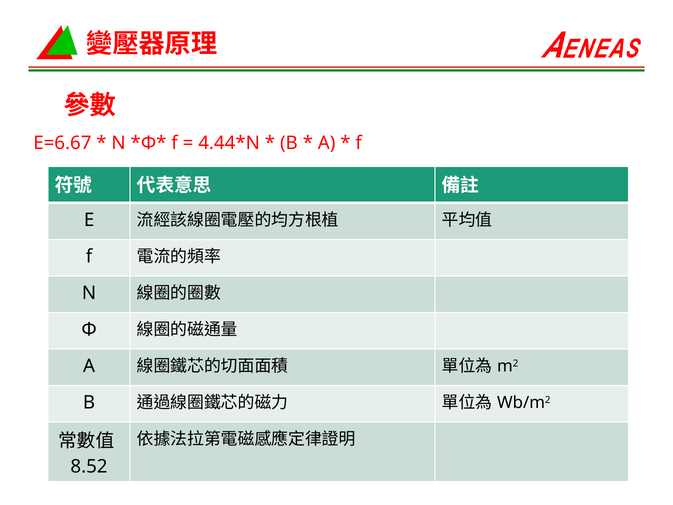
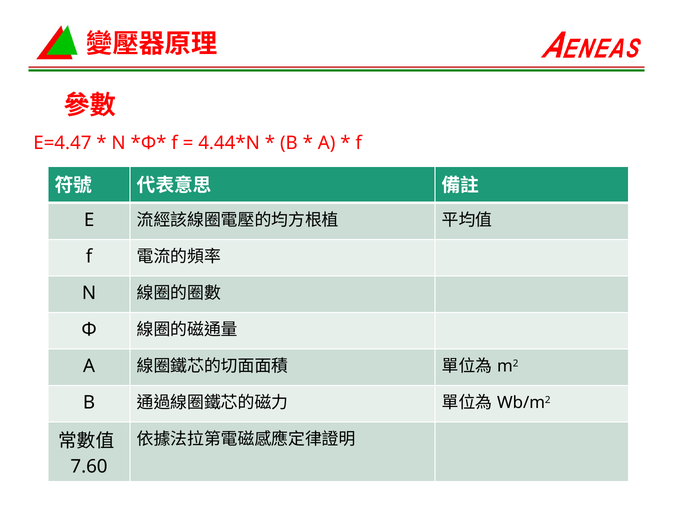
E=6.67: E=6.67 -> E=4.47
8.52: 8.52 -> 7.60
